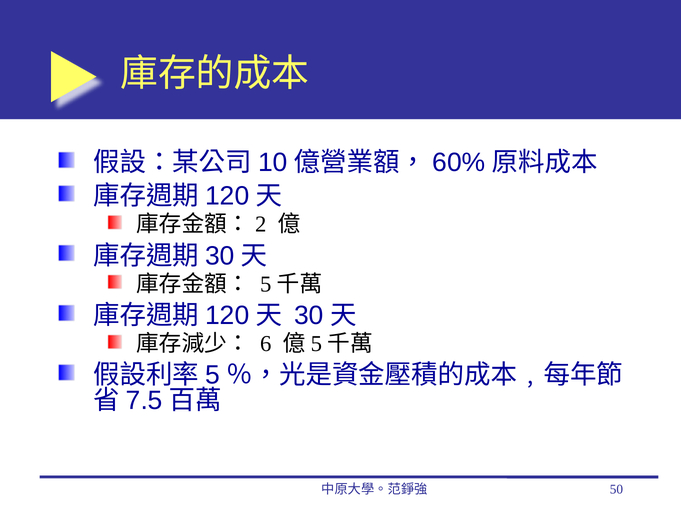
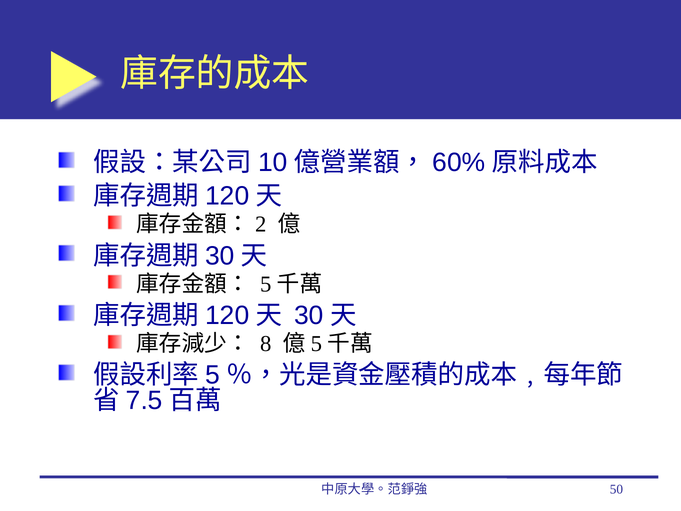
6: 6 -> 8
